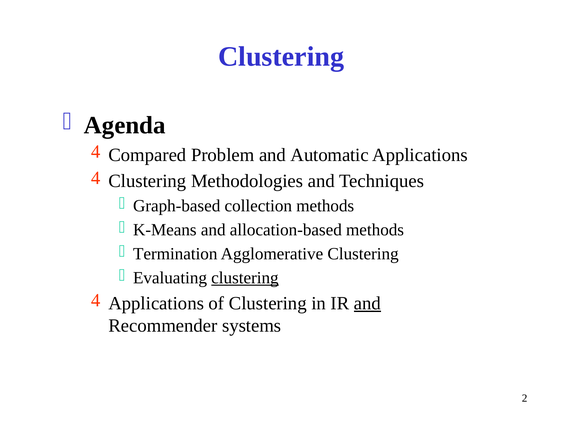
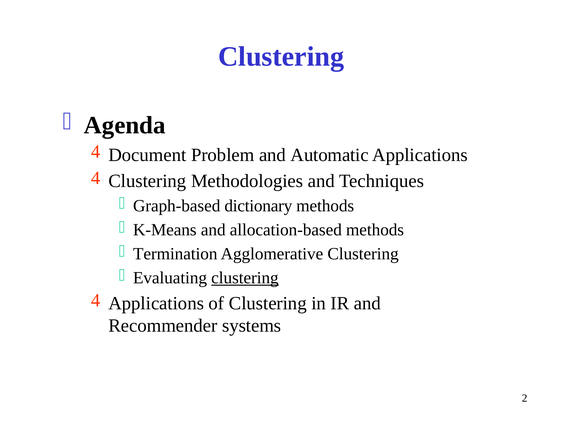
Compared: Compared -> Document
collection: collection -> dictionary
and at (367, 303) underline: present -> none
